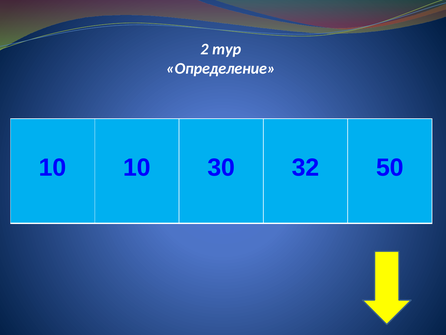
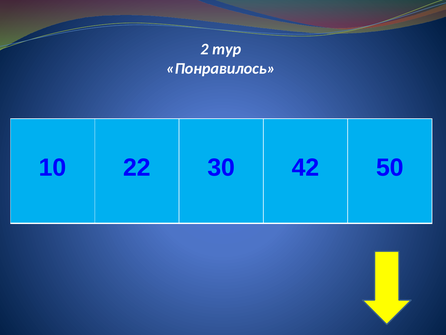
Определение: Определение -> Понравилось
10 10: 10 -> 22
32: 32 -> 42
